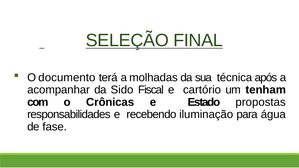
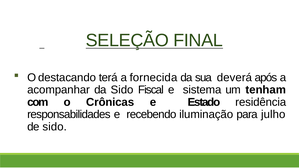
documento: documento -> destacando
molhadas: molhadas -> fornecida
técnica: técnica -> deverá
cartório: cartório -> sistema
propostas: propostas -> residência
água: água -> julho
de fase: fase -> sido
